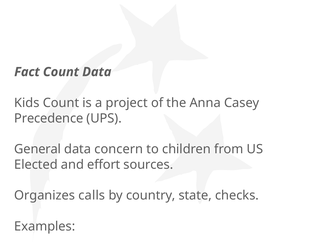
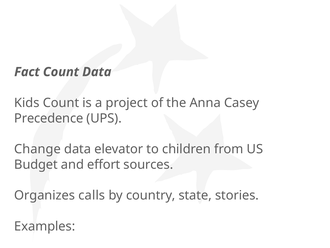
General: General -> Change
concern: concern -> elevator
Elected: Elected -> Budget
checks: checks -> stories
